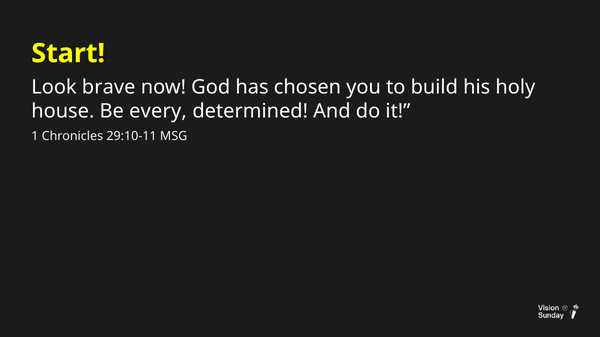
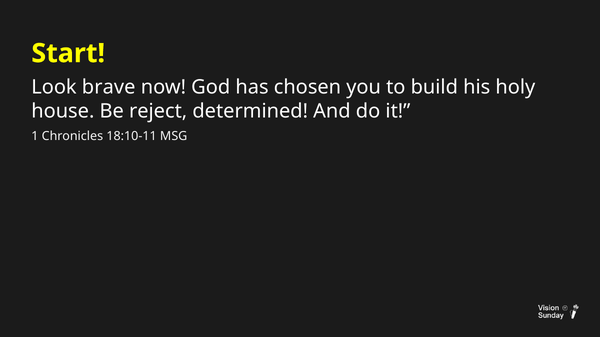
every: every -> reject
29:10-11: 29:10-11 -> 18:10-11
